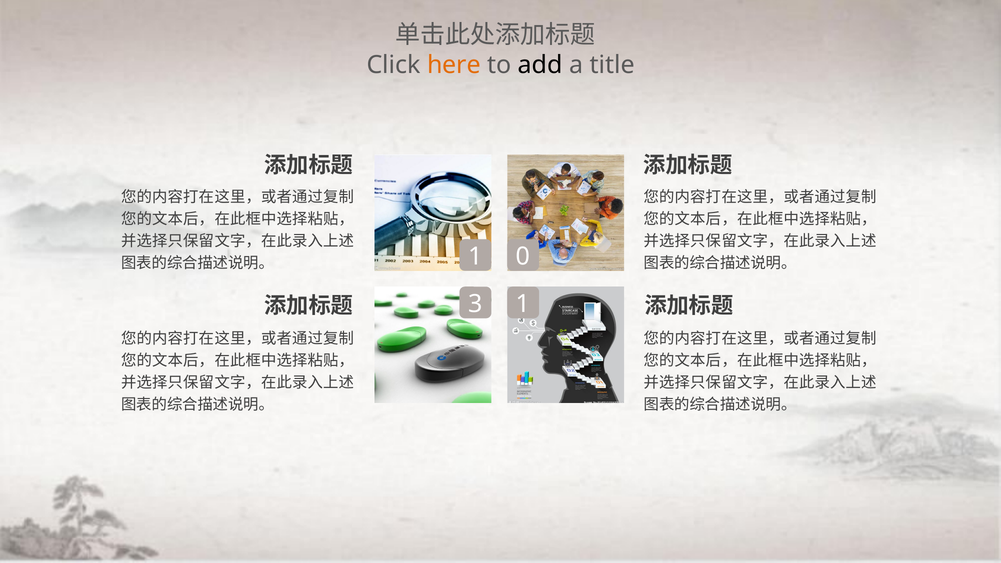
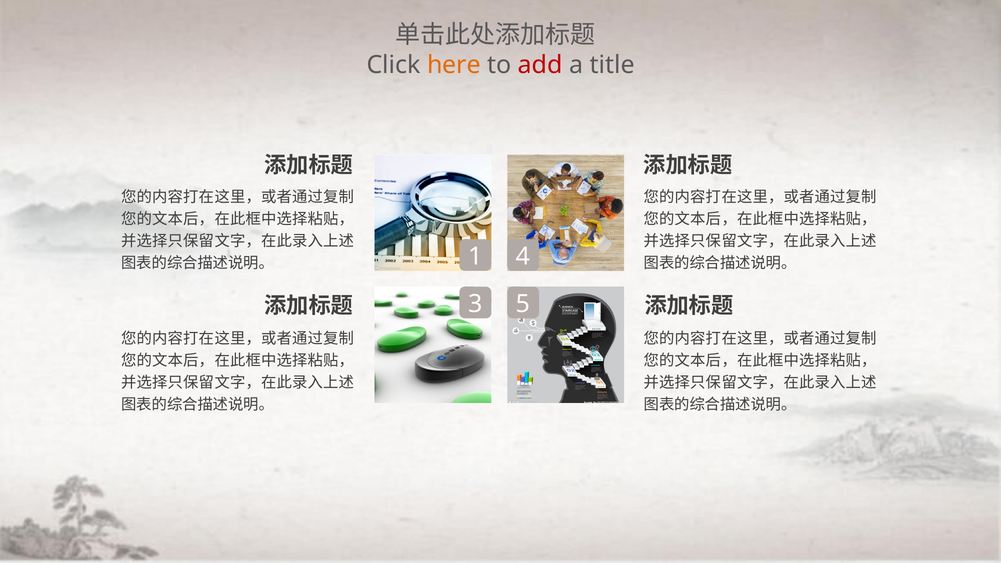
add colour: black -> red
0: 0 -> 4
3 1: 1 -> 5
